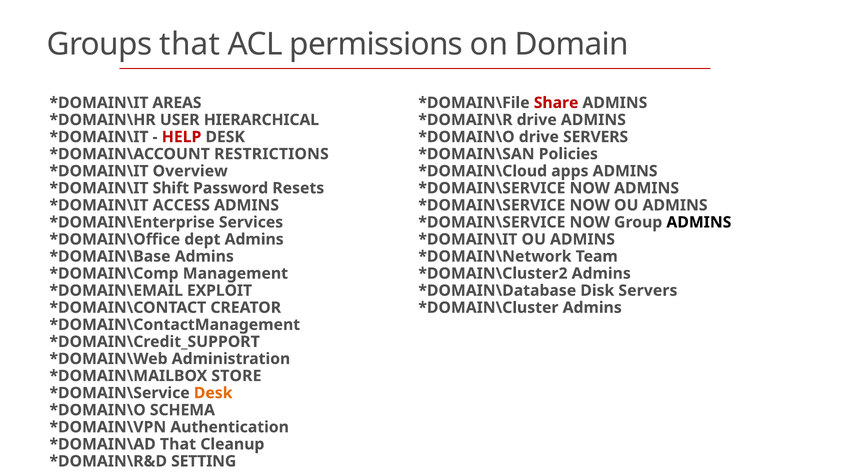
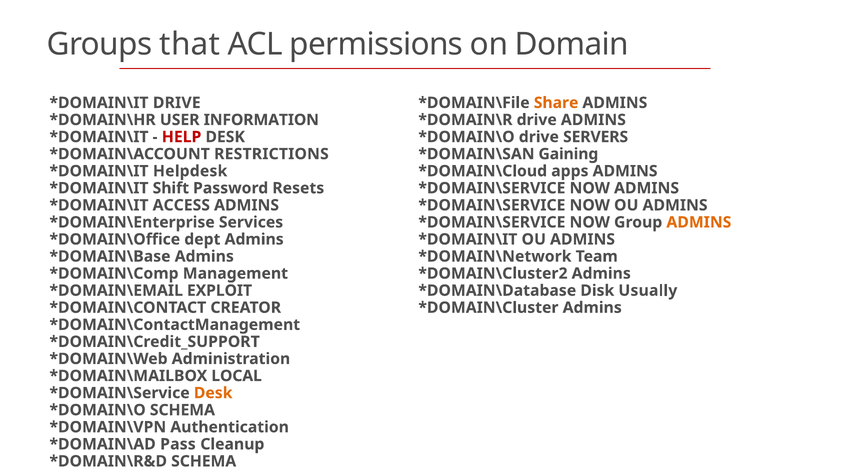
AREAS at (177, 103): AREAS -> DRIVE
Share colour: red -> orange
HIERARCHICAL: HIERARCHICAL -> INFORMATION
Policies: Policies -> Gaining
Overview: Overview -> Helpdesk
ADMINS at (699, 222) colour: black -> orange
Disk Servers: Servers -> Usually
STORE: STORE -> LOCAL
That at (178, 444): That -> Pass
SETTING at (204, 461): SETTING -> SCHEMA
